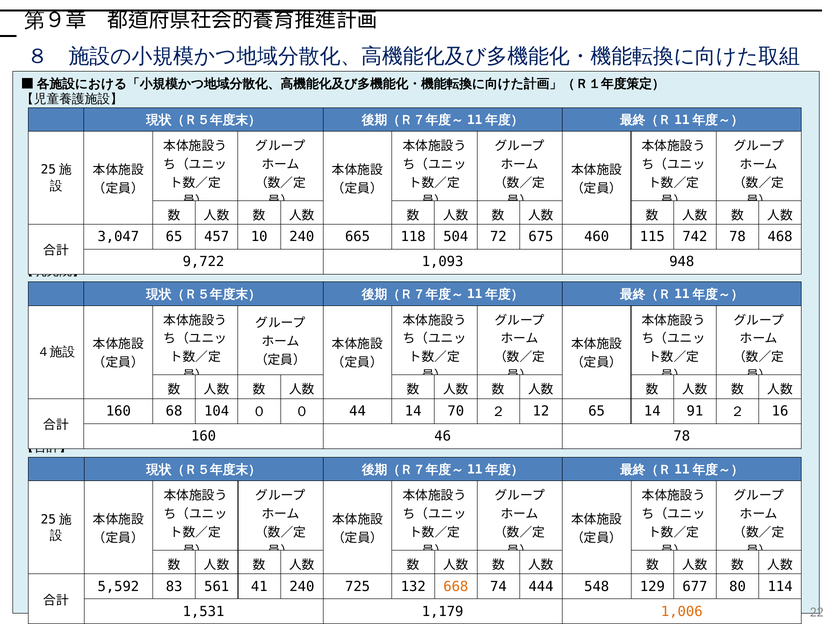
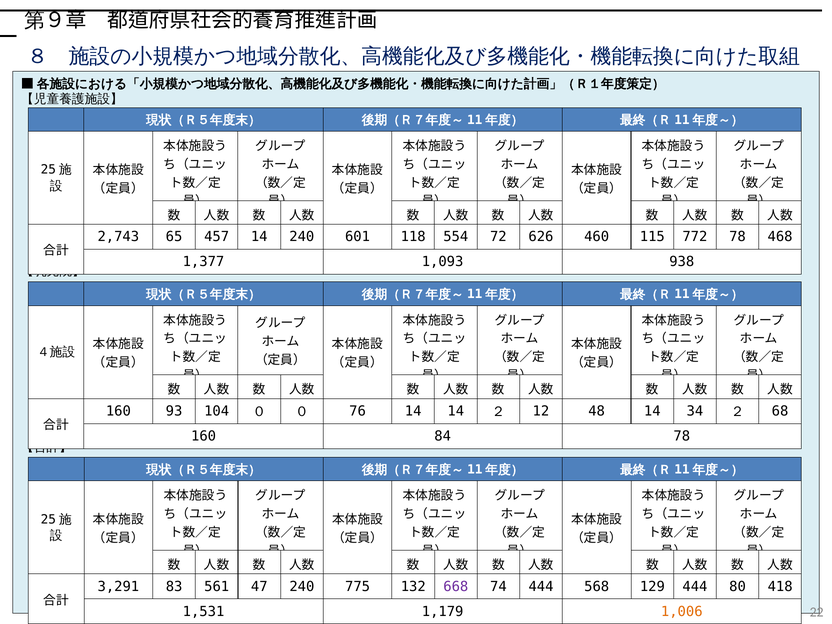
3,047: 3,047 -> 2,743
457 10: 10 -> 14
665: 665 -> 601
504: 504 -> 554
675: 675 -> 626
742: 742 -> 772
9,722: 9,722 -> 1,377
948: 948 -> 938
68: 68 -> 93
44: 44 -> 76
14 70: 70 -> 14
12 65: 65 -> 48
91: 91 -> 34
16: 16 -> 68
46: 46 -> 84
5,592: 5,592 -> 3,291
41: 41 -> 47
725: 725 -> 775
668 colour: orange -> purple
548: 548 -> 568
129 677: 677 -> 444
114: 114 -> 418
